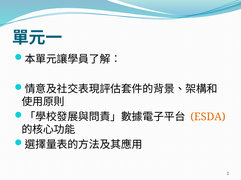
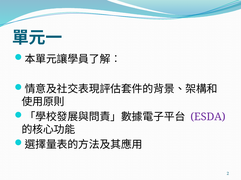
ESDA colour: orange -> purple
